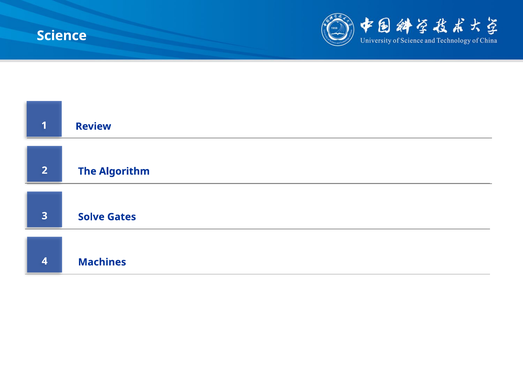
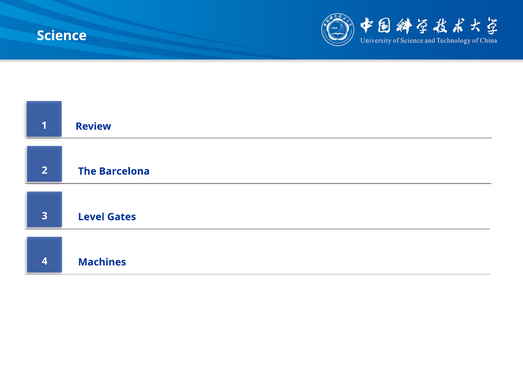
Algorithm: Algorithm -> Barcelona
Solve: Solve -> Level
